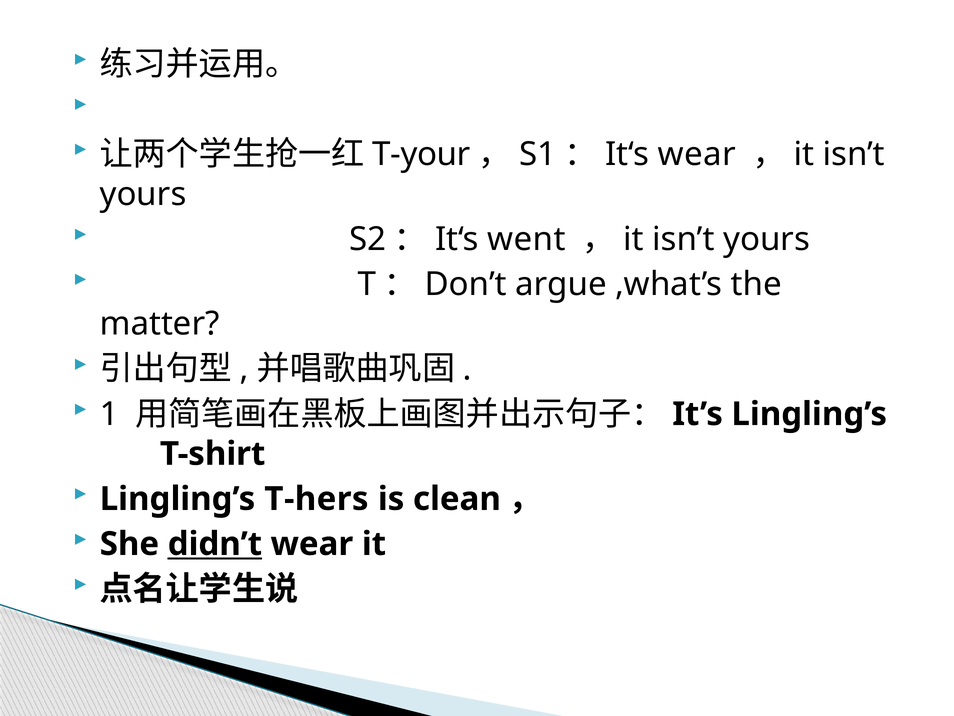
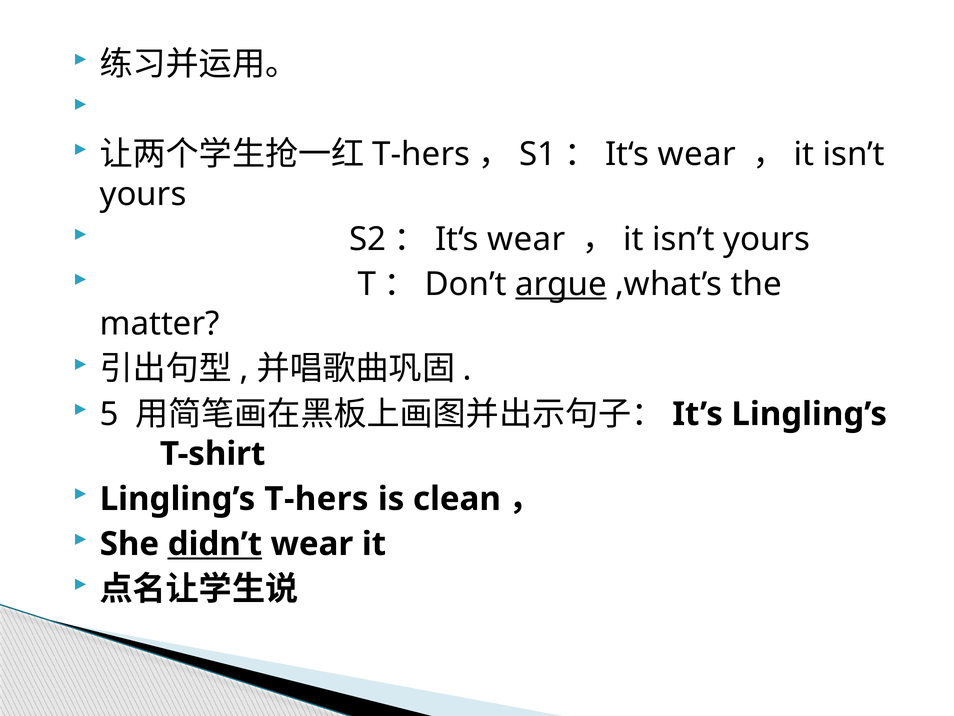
T-your at (421, 154): T-your -> T-hers
went at (526, 239): went -> wear
argue underline: none -> present
1: 1 -> 5
